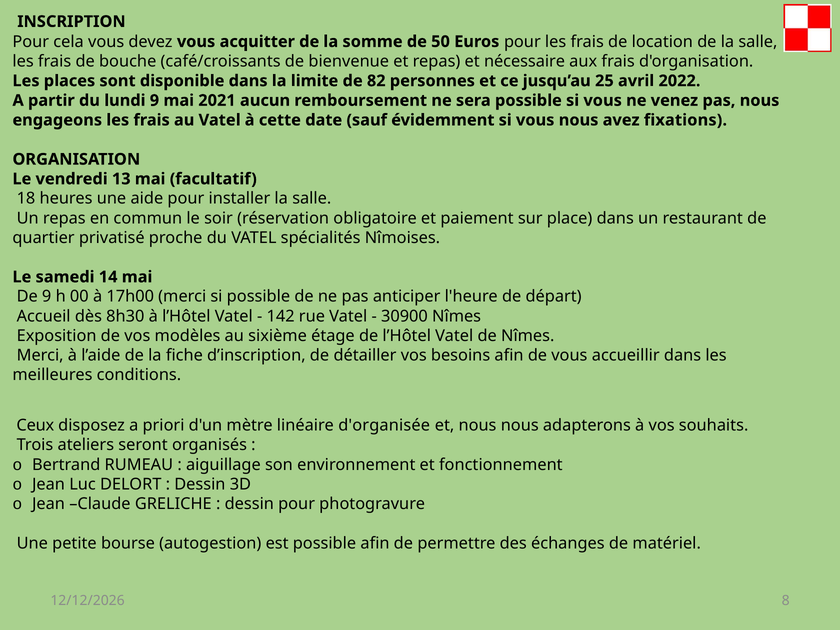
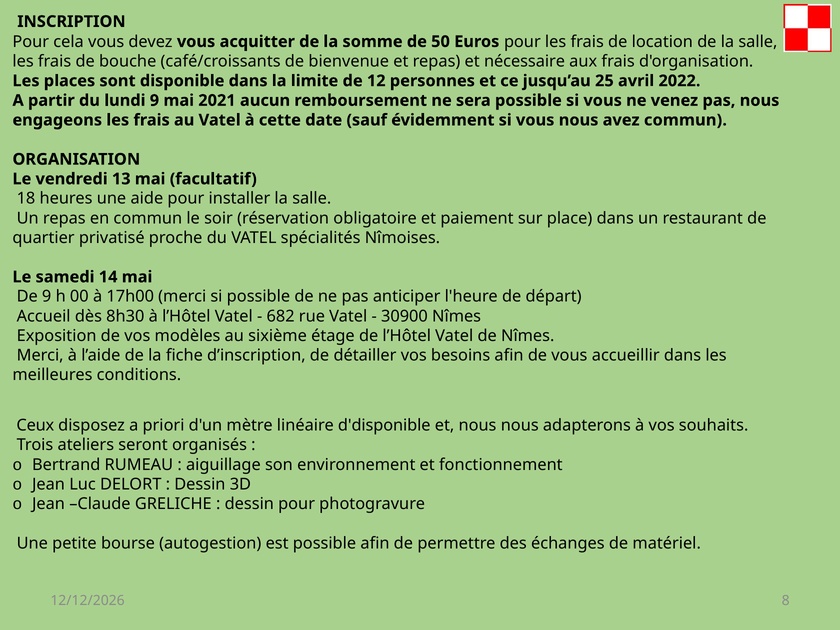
82: 82 -> 12
avez fixations: fixations -> commun
142: 142 -> 682
d'organisée: d'organisée -> d'disponible
